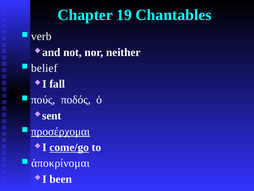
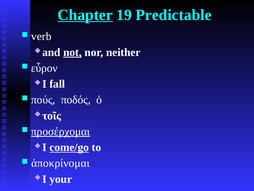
Chapter underline: none -> present
Chantables: Chantables -> Predictable
not underline: none -> present
belief: belief -> εὗρον
sent: sent -> τοῖς
been: been -> your
